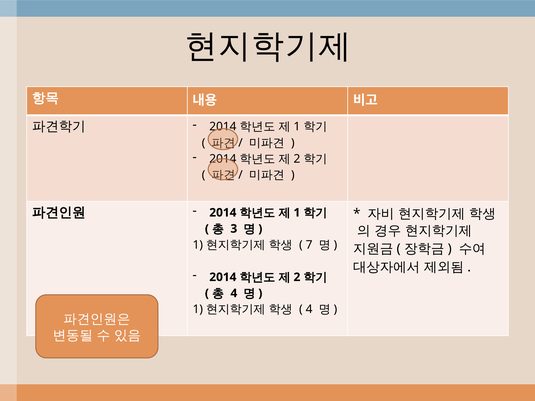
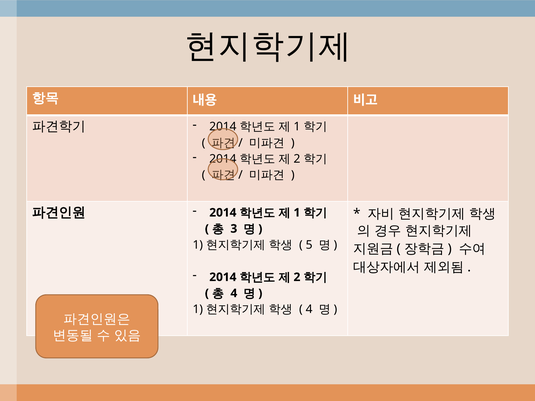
7: 7 -> 5
